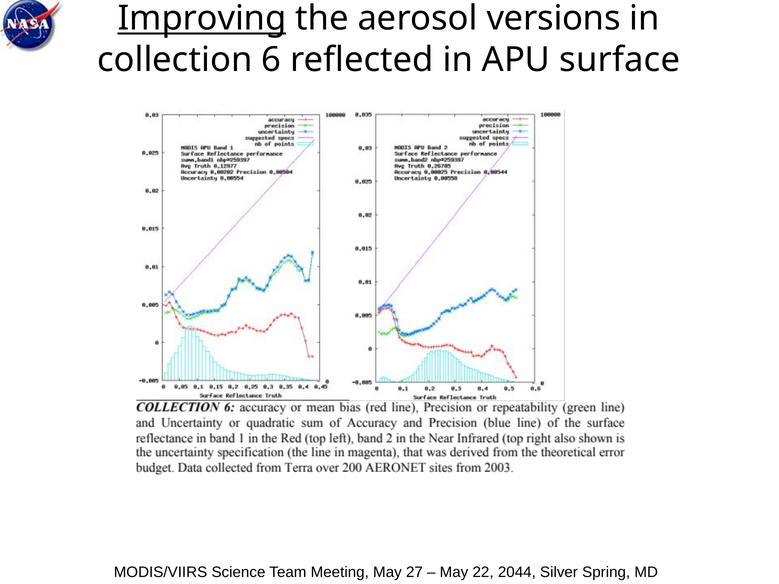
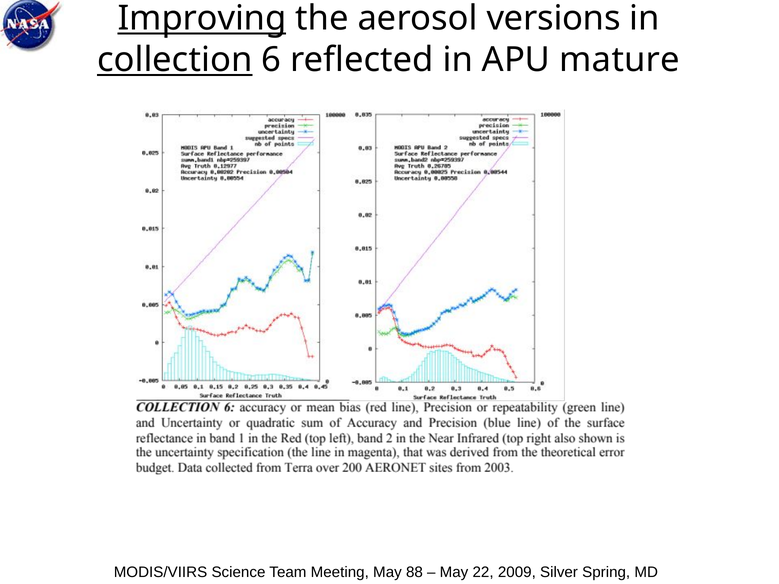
collection underline: none -> present
surface: surface -> mature
27: 27 -> 88
2044: 2044 -> 2009
